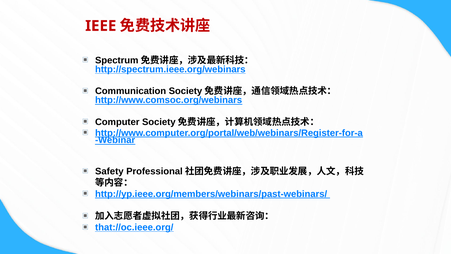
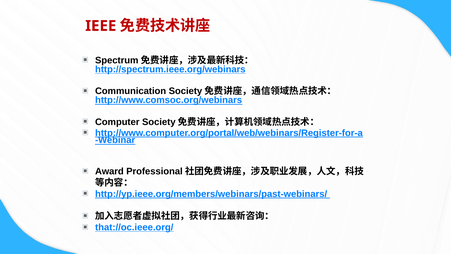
Safety: Safety -> Award
